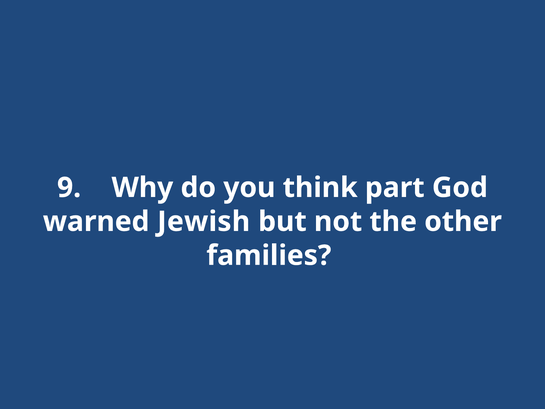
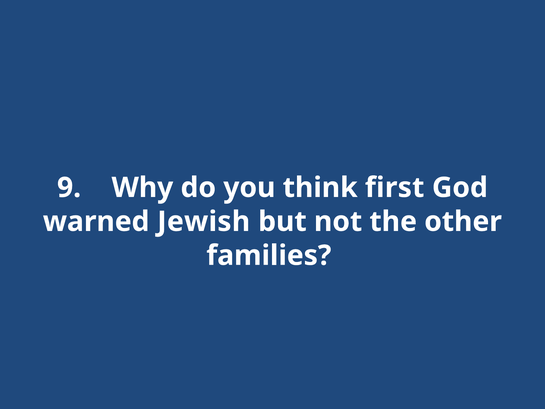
part: part -> first
